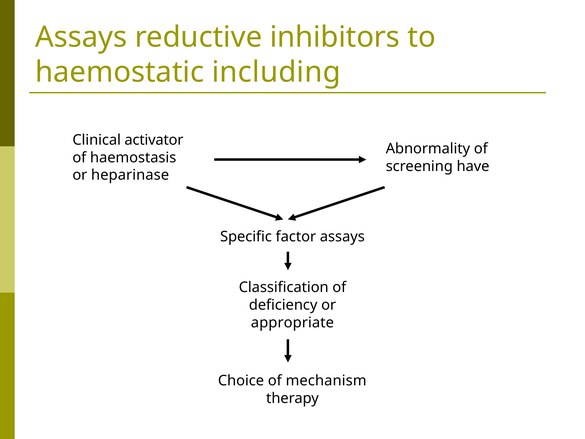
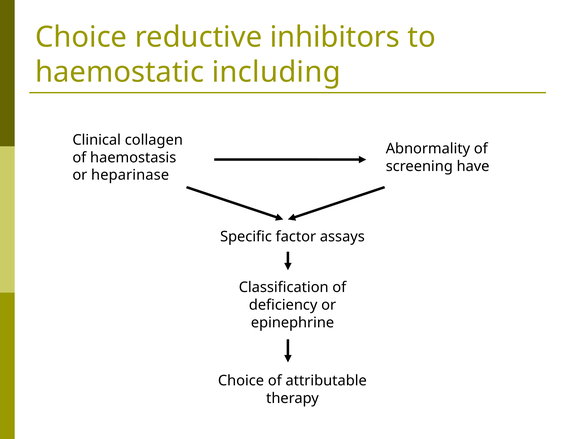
Assays at (81, 37): Assays -> Choice
activator: activator -> collagen
appropriate: appropriate -> epinephrine
mechanism: mechanism -> attributable
